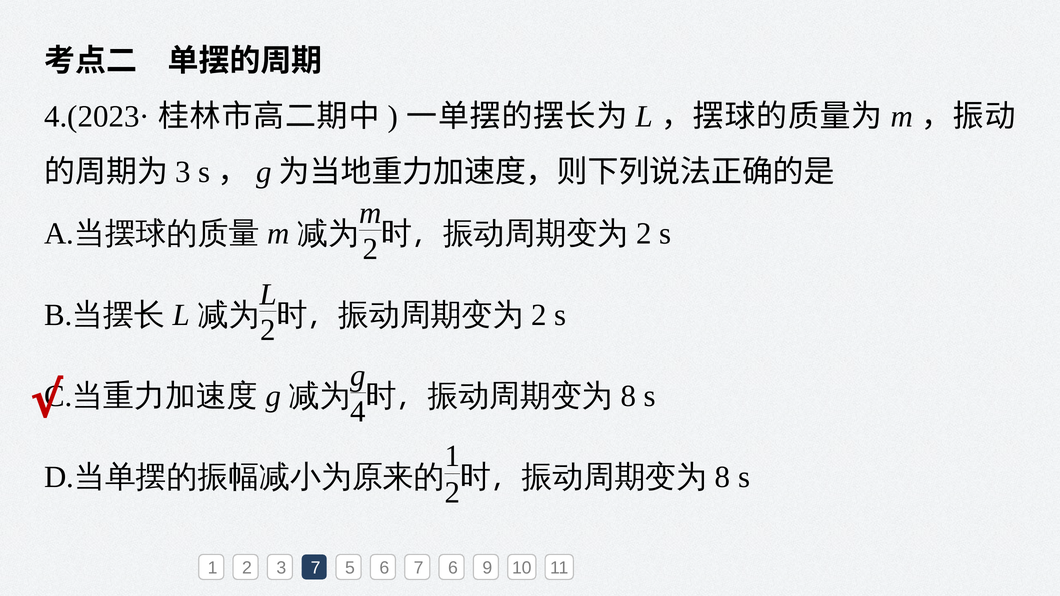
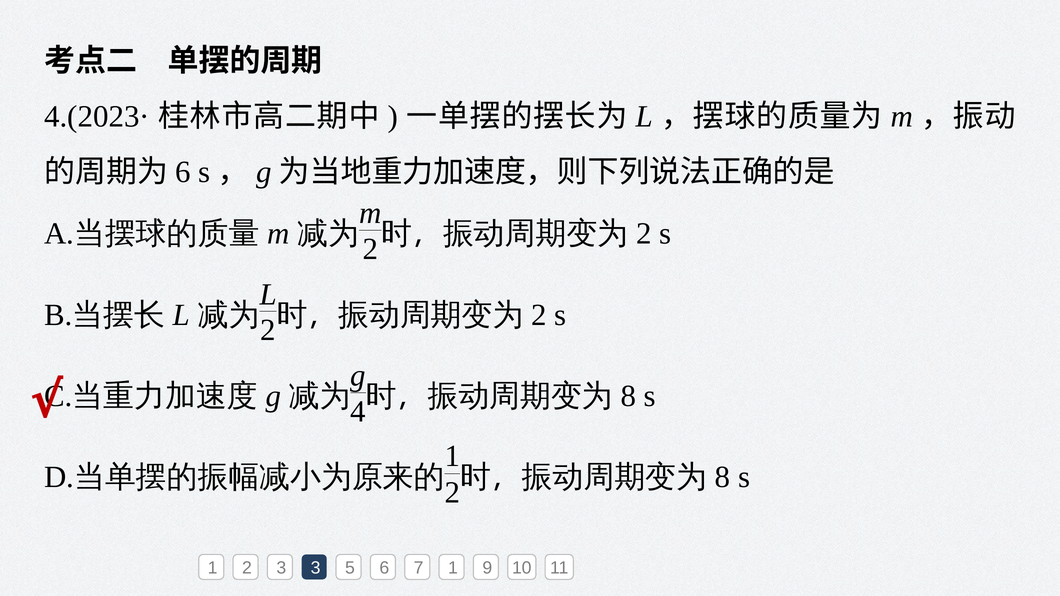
3 at (183, 172): 3 -> 6
3 7: 7 -> 3
7 6: 6 -> 1
